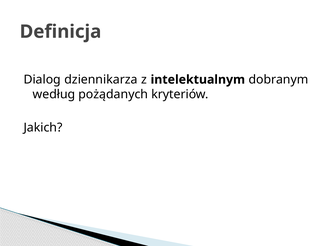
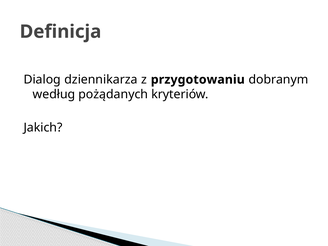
intelektualnym: intelektualnym -> przygotowaniu
